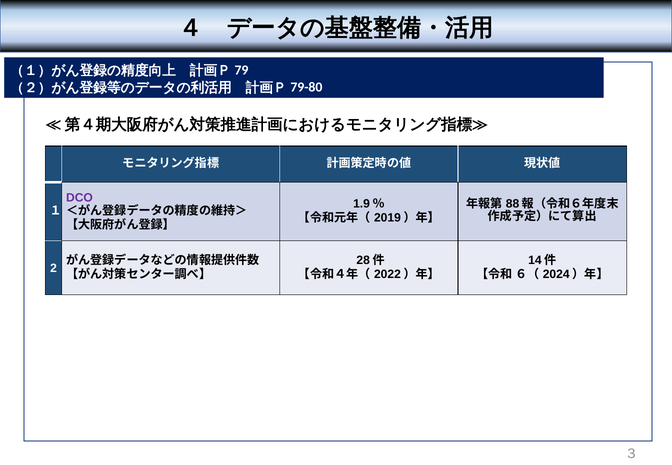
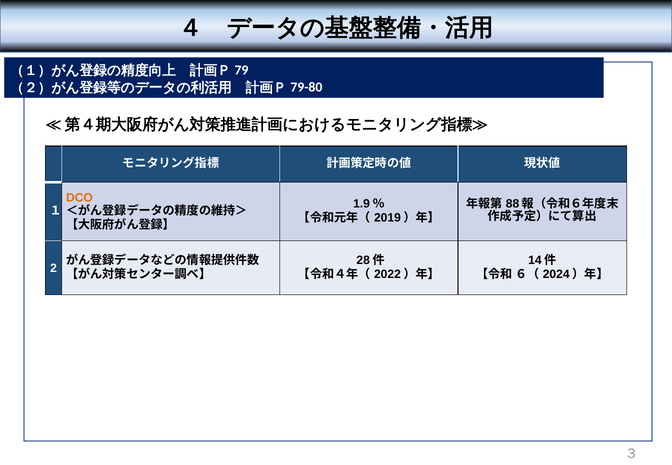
DCO colour: purple -> orange
